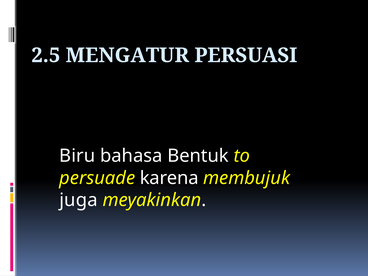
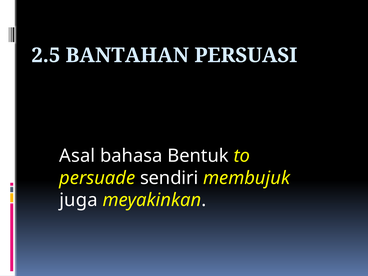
MENGATUR: MENGATUR -> BANTAHAN
Biru: Biru -> Asal
karena: karena -> sendiri
